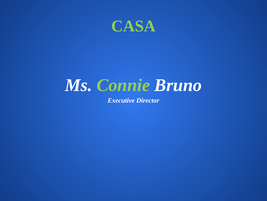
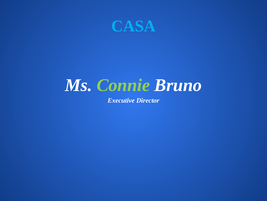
CASA colour: light green -> light blue
